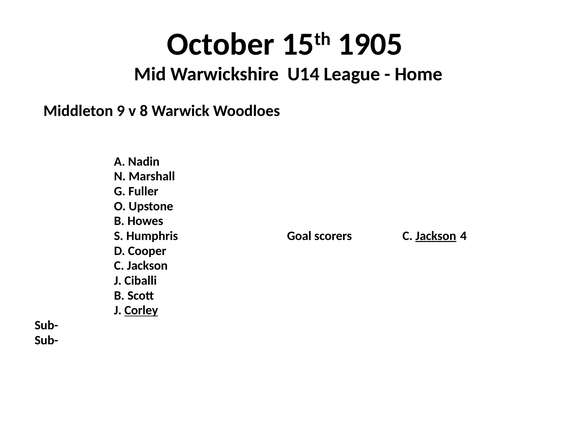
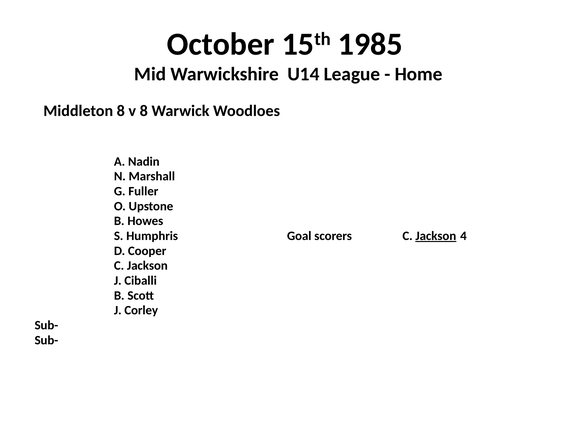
1905: 1905 -> 1985
Middleton 9: 9 -> 8
Corley underline: present -> none
